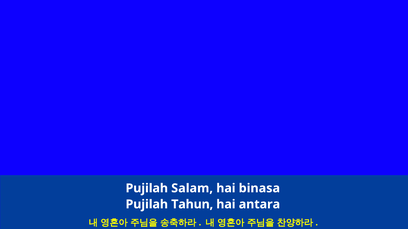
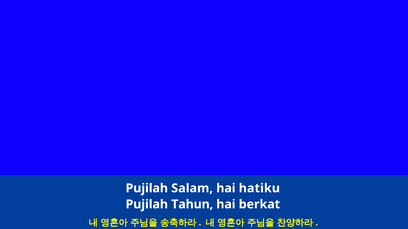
binasa: binasa -> hatiku
antara: antara -> berkat
